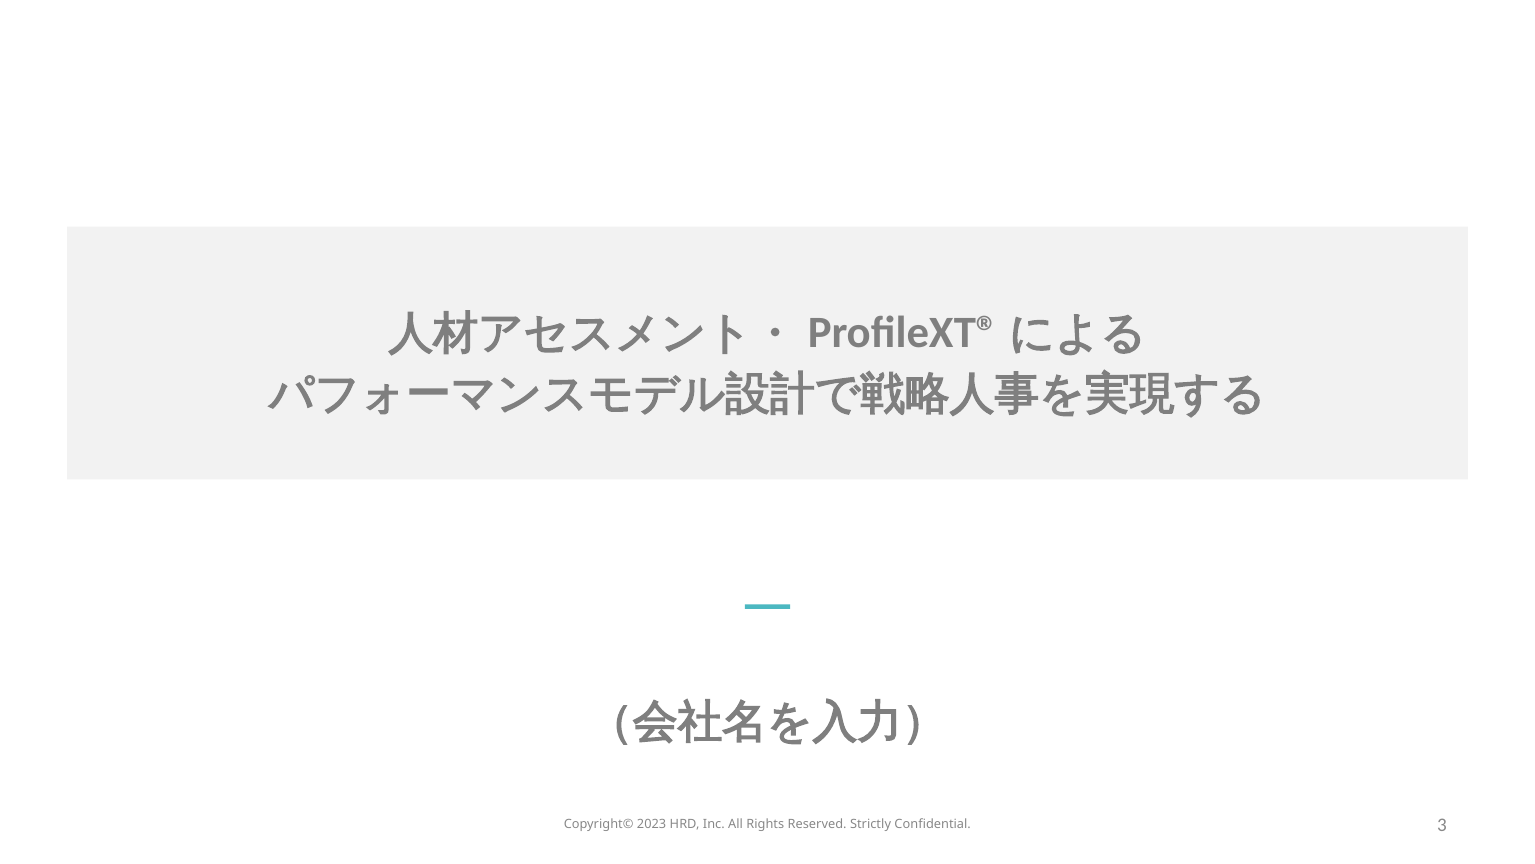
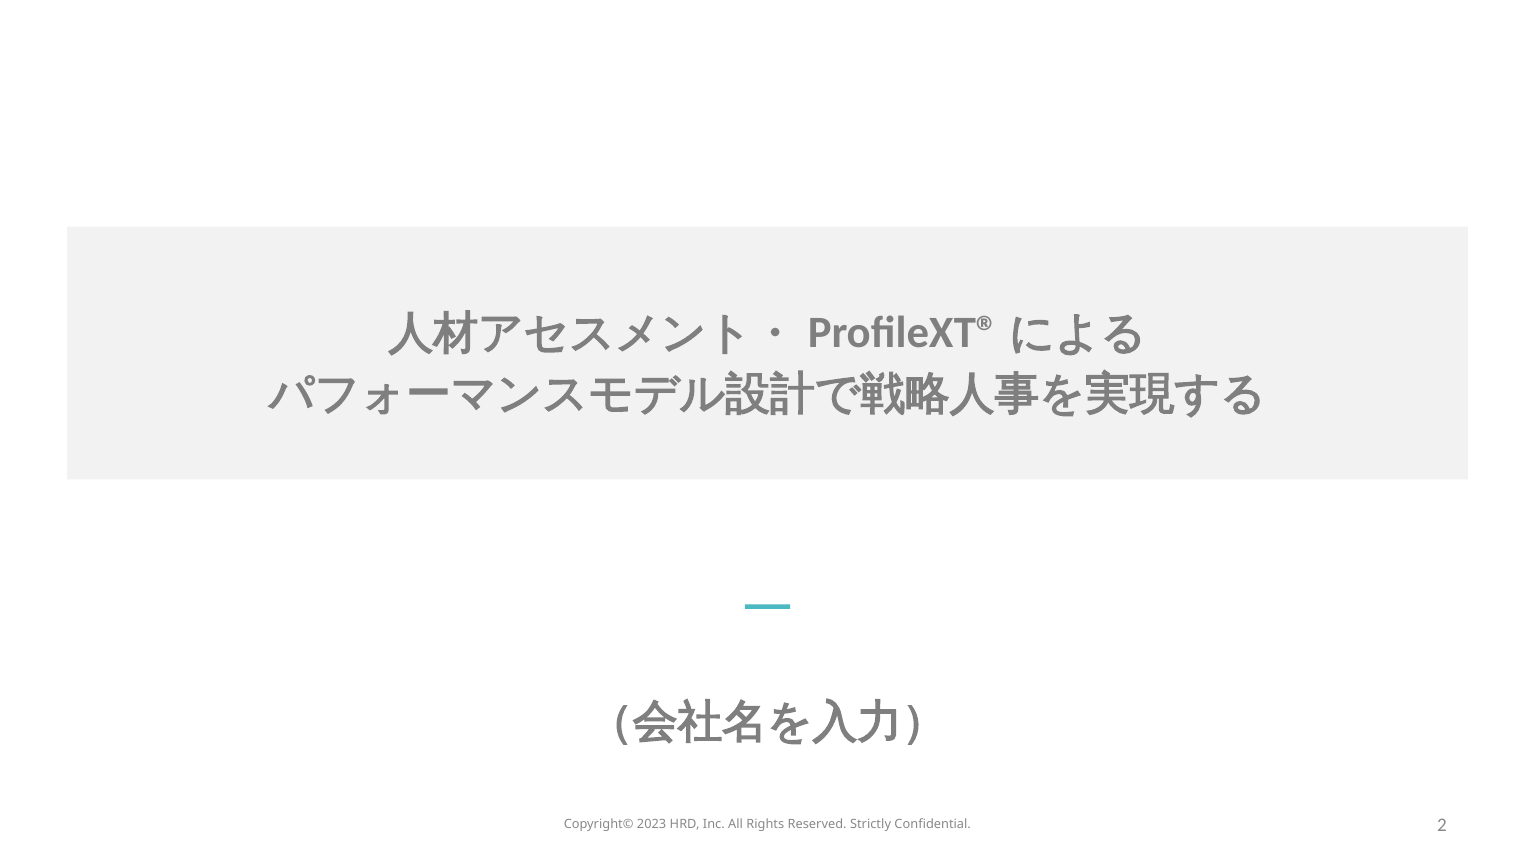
3: 3 -> 2
